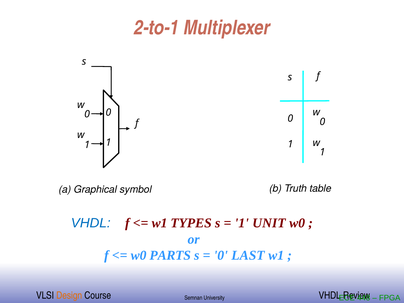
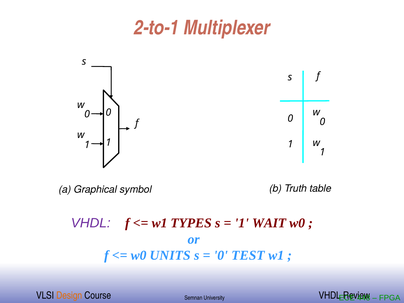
VHDL at (91, 223) colour: blue -> purple
UNIT: UNIT -> WAIT
PARTS: PARTS -> UNITS
LAST: LAST -> TEST
